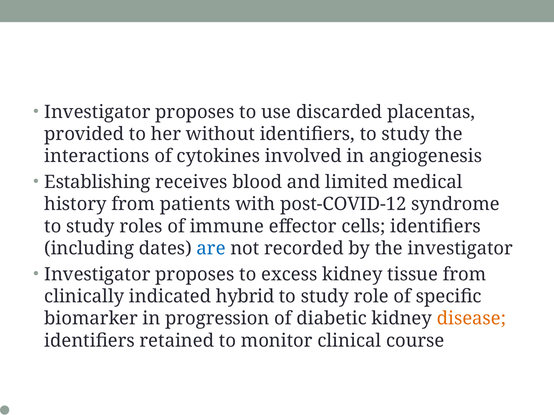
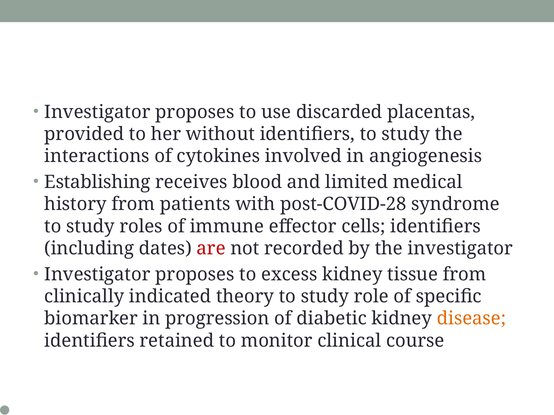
post-COVID-12: post-COVID-12 -> post-COVID-28
are colour: blue -> red
hybrid: hybrid -> theory
